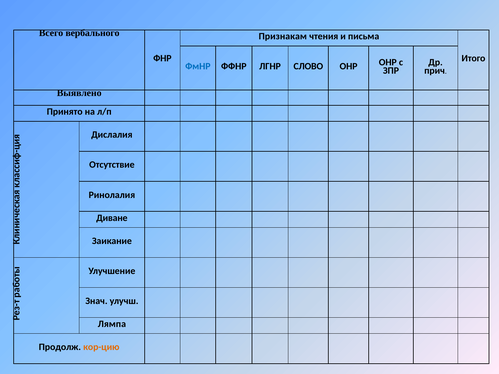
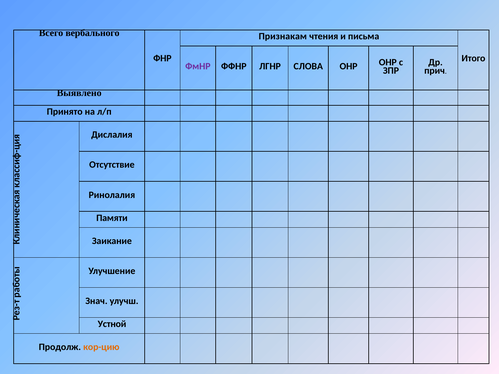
ФмНР colour: blue -> purple
СЛОВО: СЛОВО -> СЛОВА
Диване: Диване -> Памяти
Лямпа: Лямпа -> Устной
